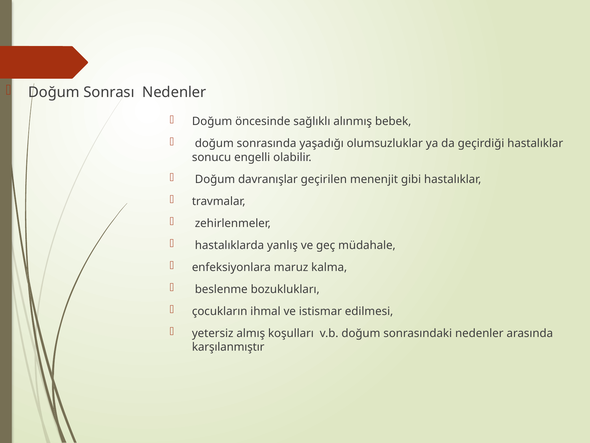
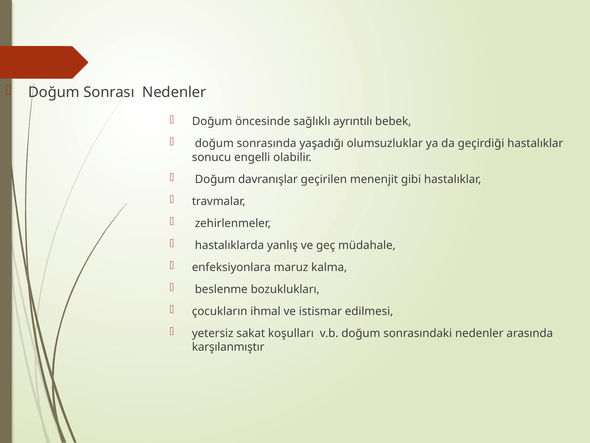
alınmış: alınmış -> ayrıntılı
almış: almış -> sakat
